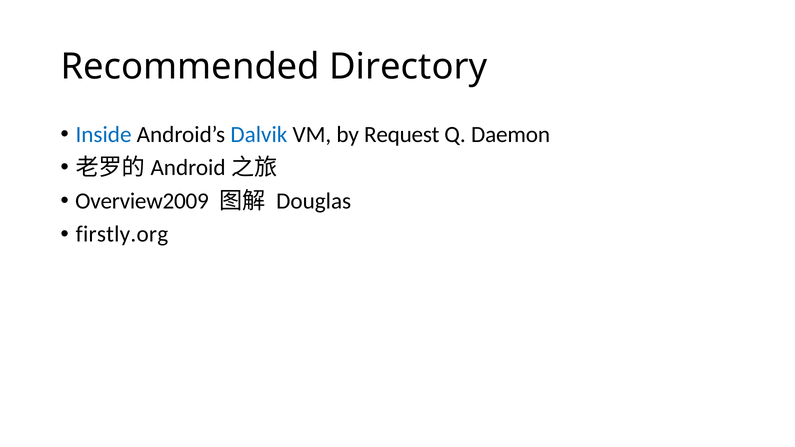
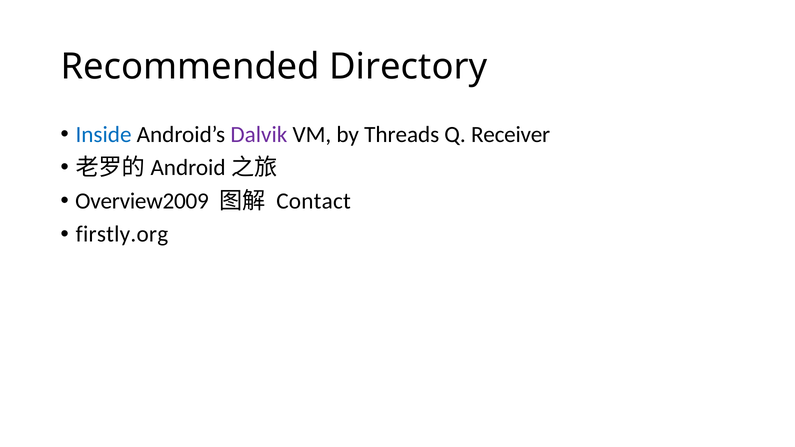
Dalvik colour: blue -> purple
Request: Request -> Threads
Daemon: Daemon -> Receiver
Douglas: Douglas -> Contact
